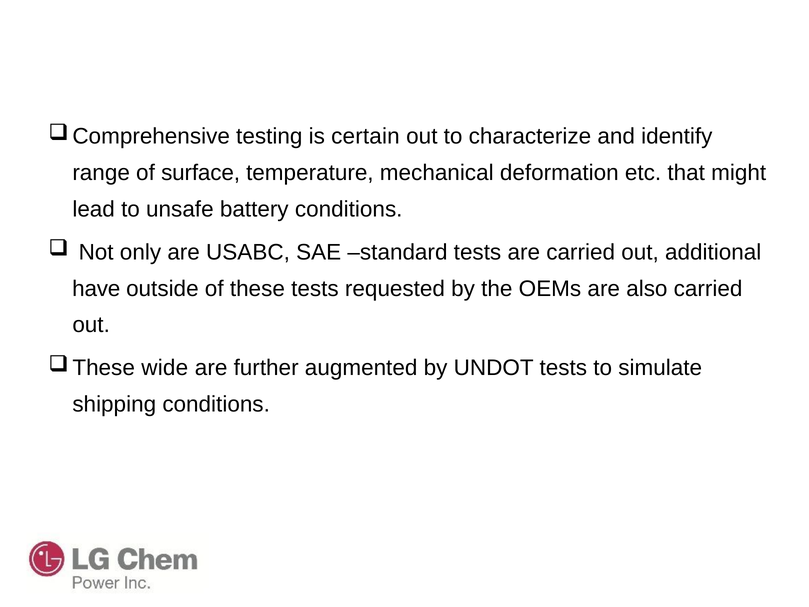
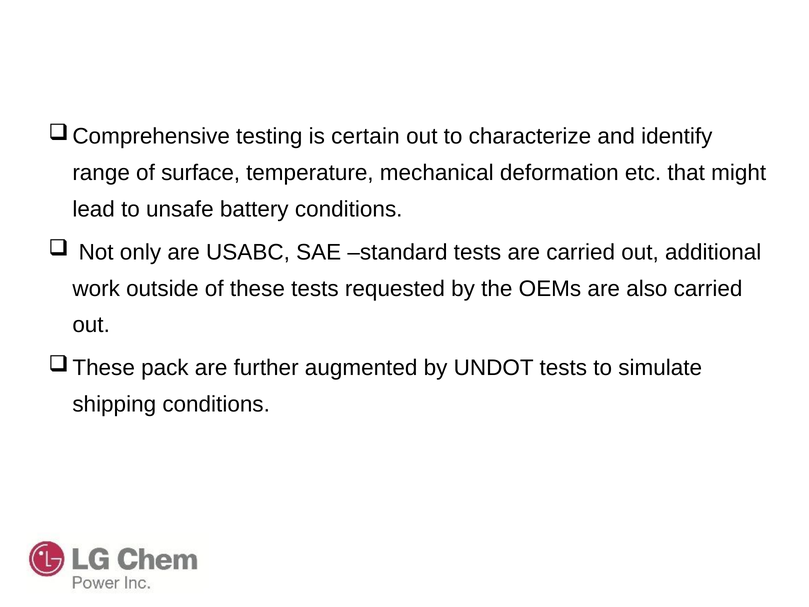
have: have -> work
wide: wide -> pack
